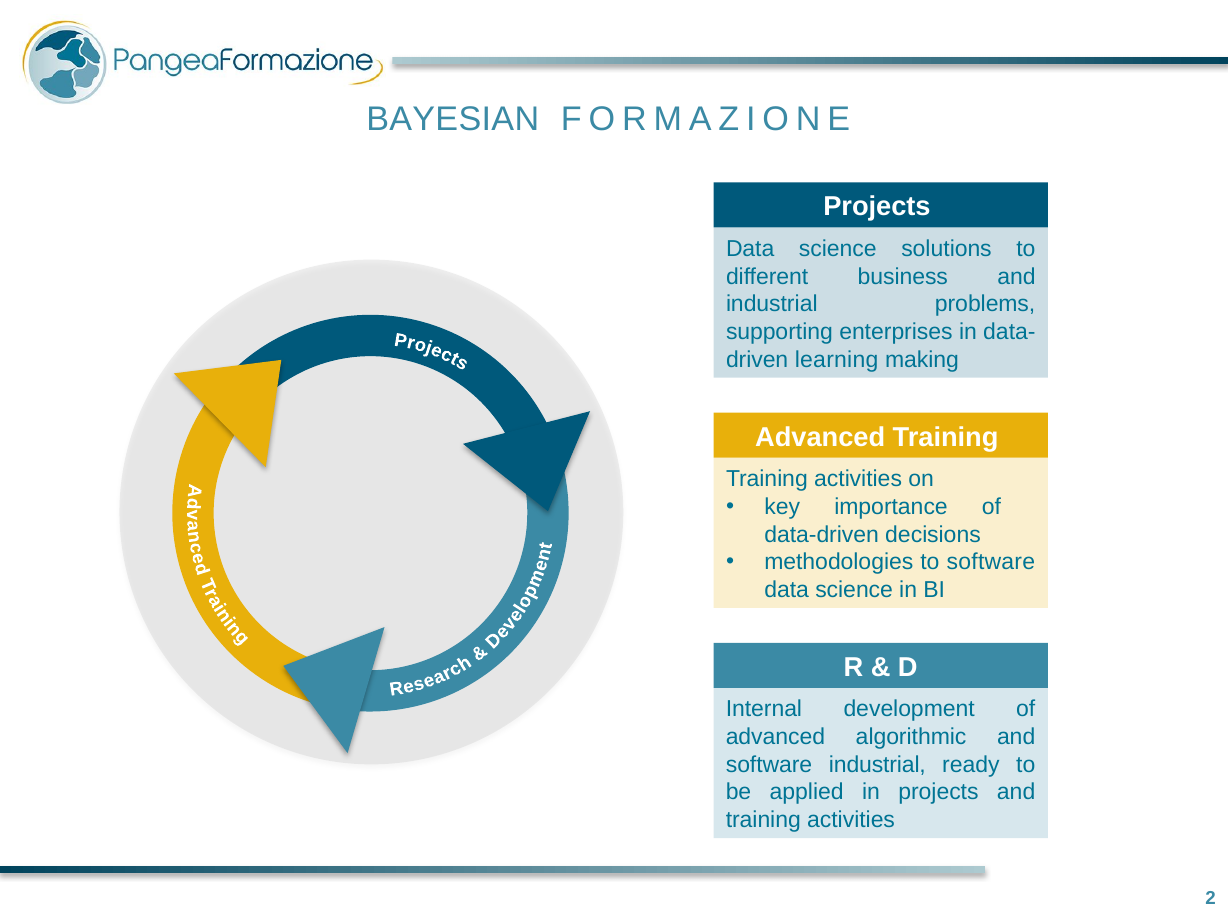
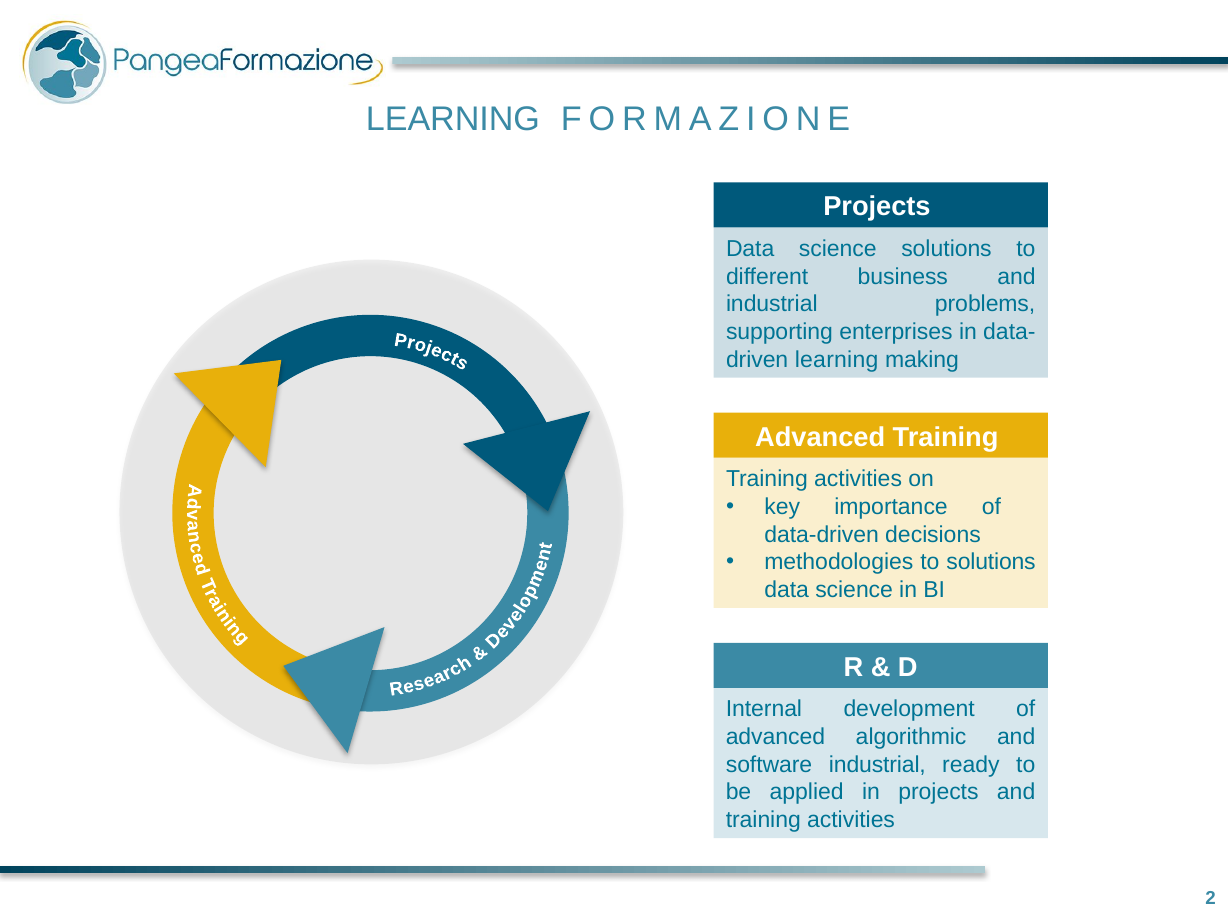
BAYESIAN at (453, 119): BAYESIAN -> LEARNING
to software: software -> solutions
